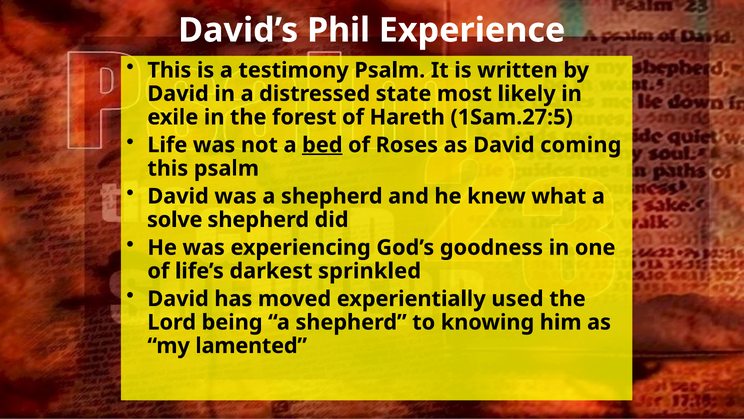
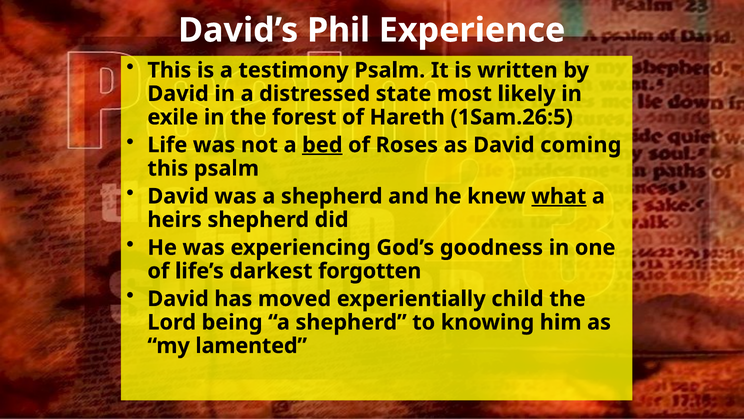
1Sam.27:5: 1Sam.27:5 -> 1Sam.26:5
what underline: none -> present
solve: solve -> heirs
sprinkled: sprinkled -> forgotten
used: used -> child
